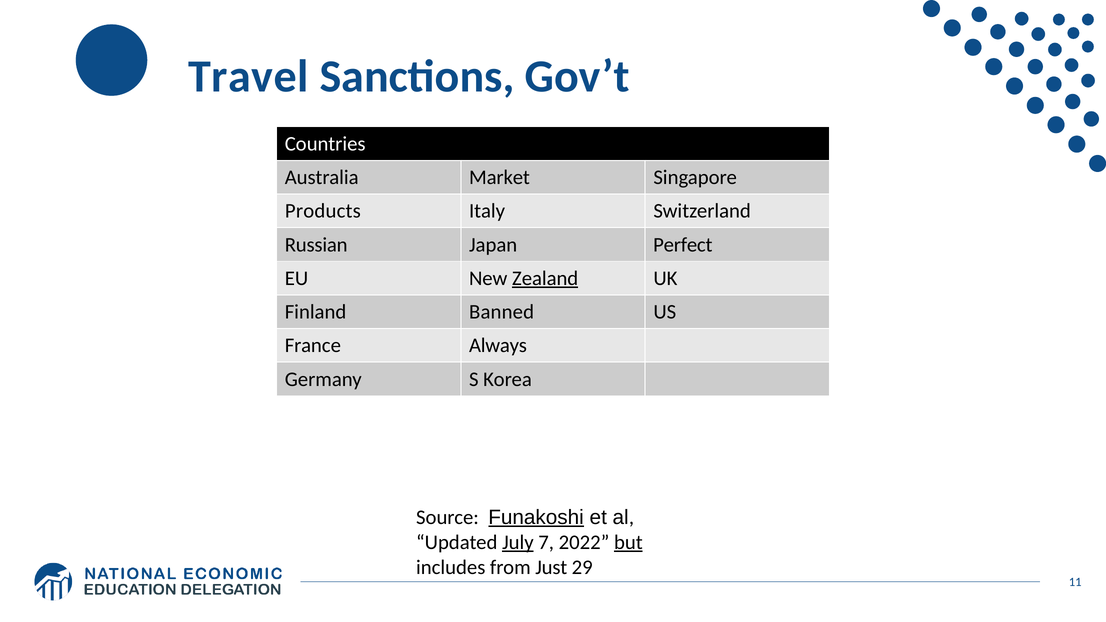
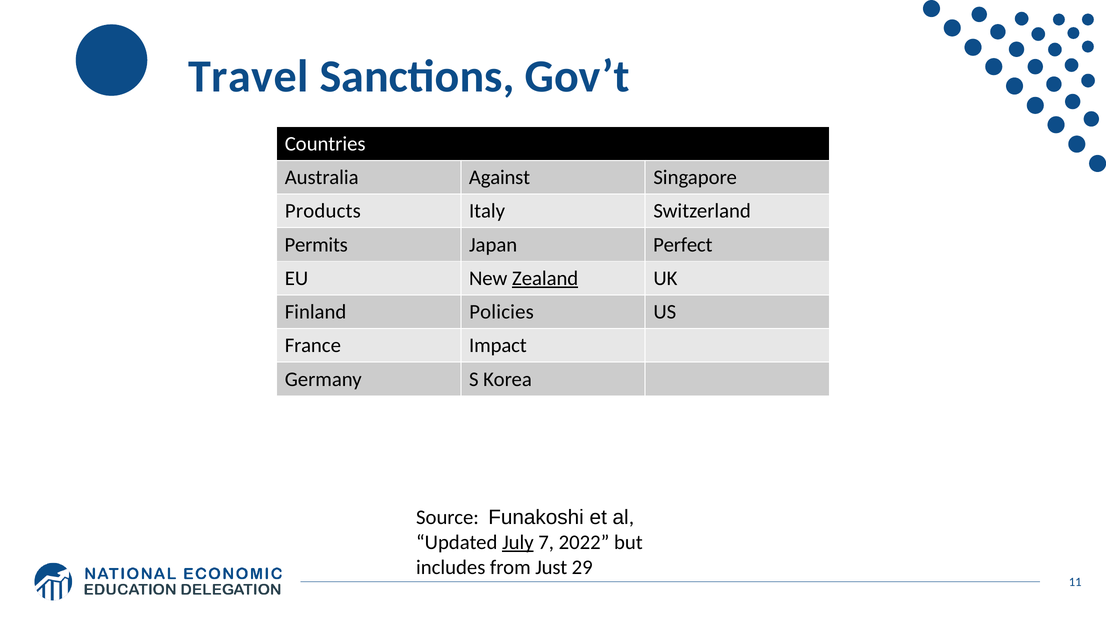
Market: Market -> Against
Russian: Russian -> Permits
Banned: Banned -> Policies
Always: Always -> Impact
Funakoshi underline: present -> none
but underline: present -> none
